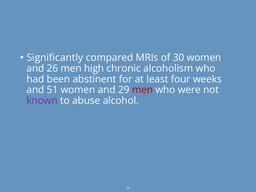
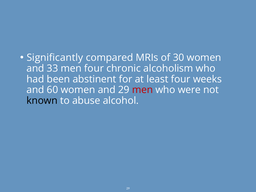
26: 26 -> 33
men high: high -> four
51: 51 -> 60
known colour: purple -> black
